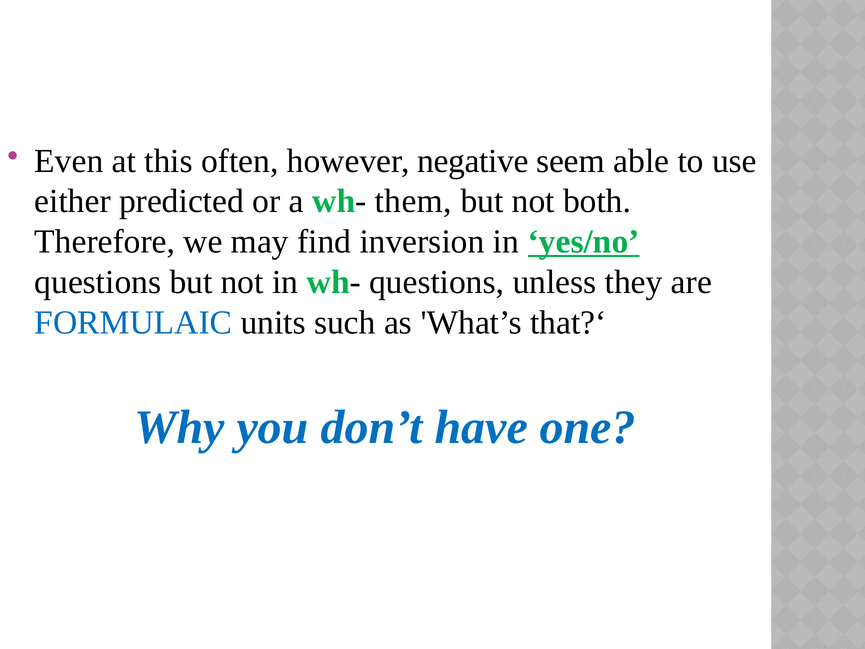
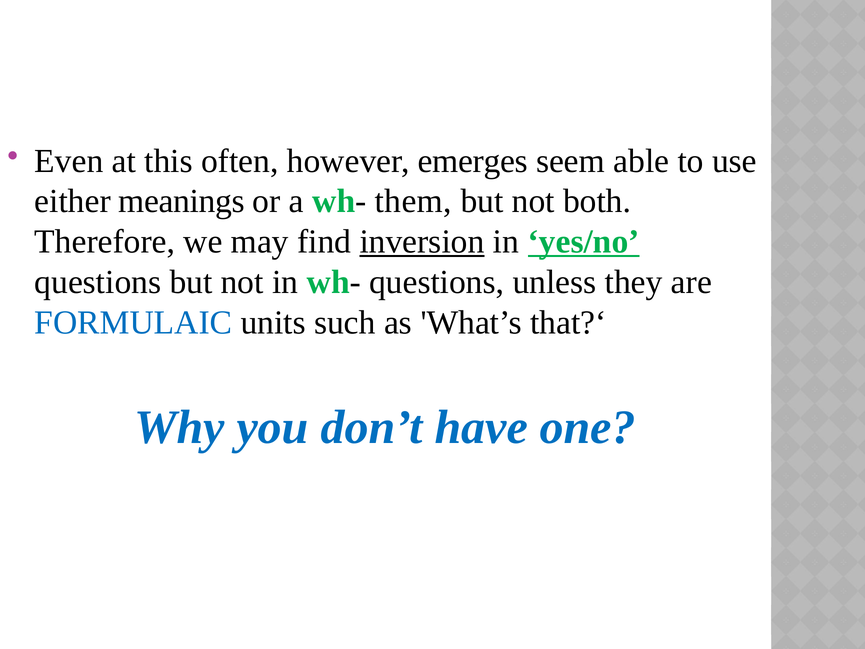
negative: negative -> emerges
predicted: predicted -> meanings
inversion underline: none -> present
